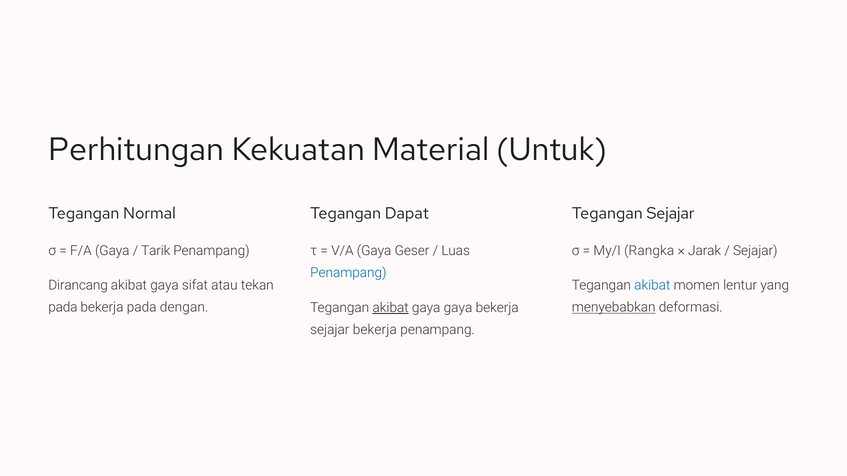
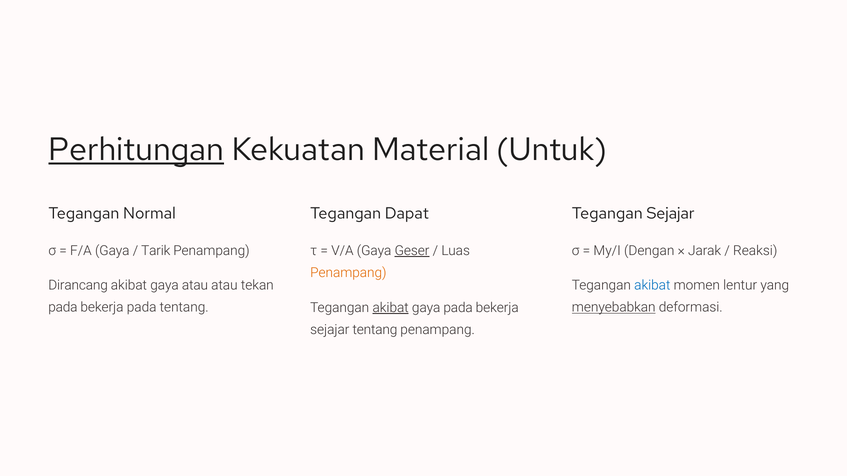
Perhitungan underline: none -> present
Geser underline: none -> present
Rangka: Rangka -> Dengan
Sejajar at (755, 251): Sejajar -> Reaksi
Penampang at (348, 273) colour: blue -> orange
gaya sifat: sifat -> atau
pada dengan: dengan -> tentang
gaya gaya: gaya -> pada
sejajar bekerja: bekerja -> tentang
